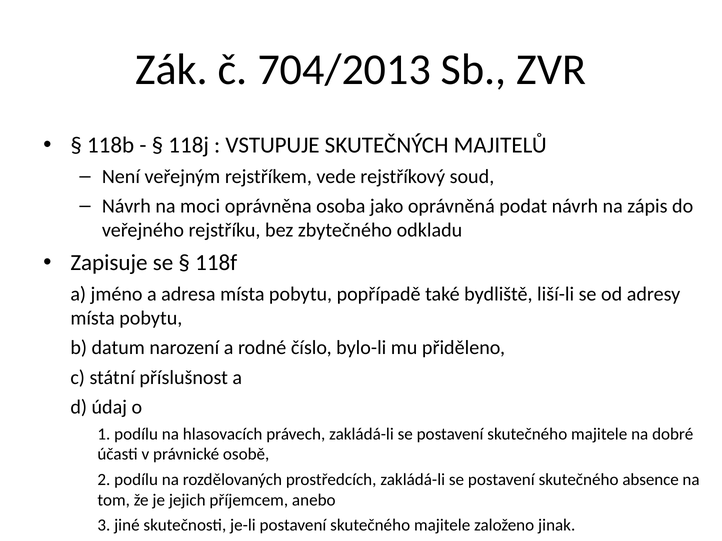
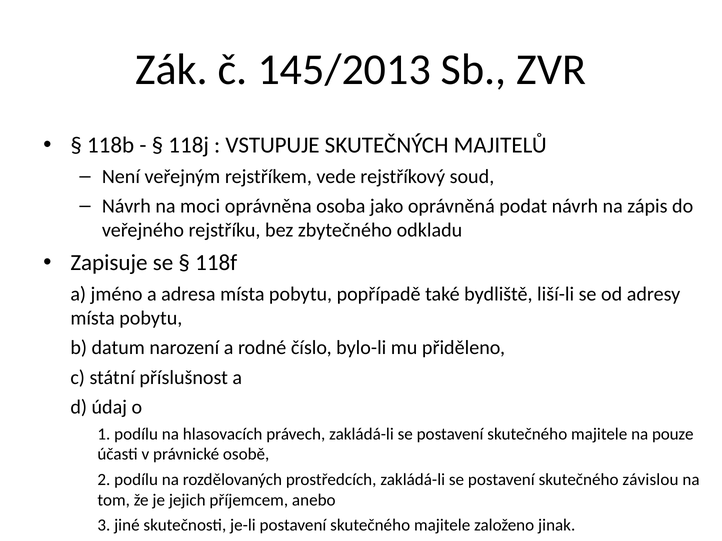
704/2013: 704/2013 -> 145/2013
dobré: dobré -> pouze
absence: absence -> závislou
